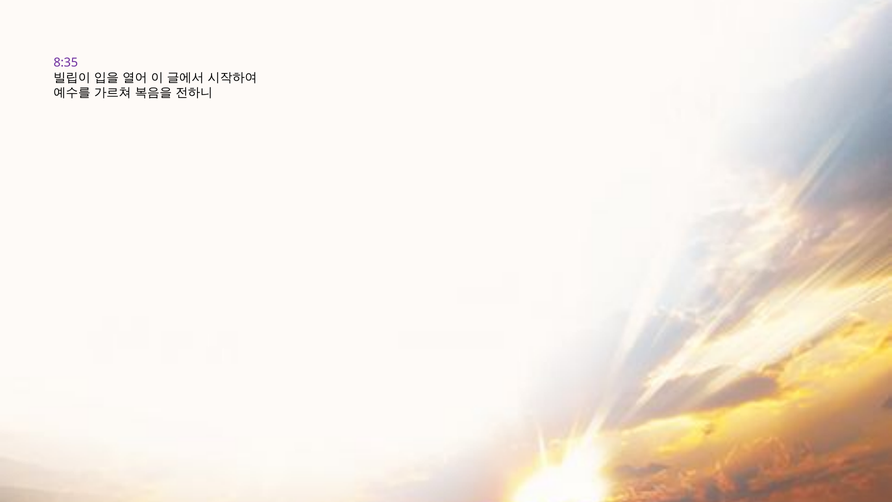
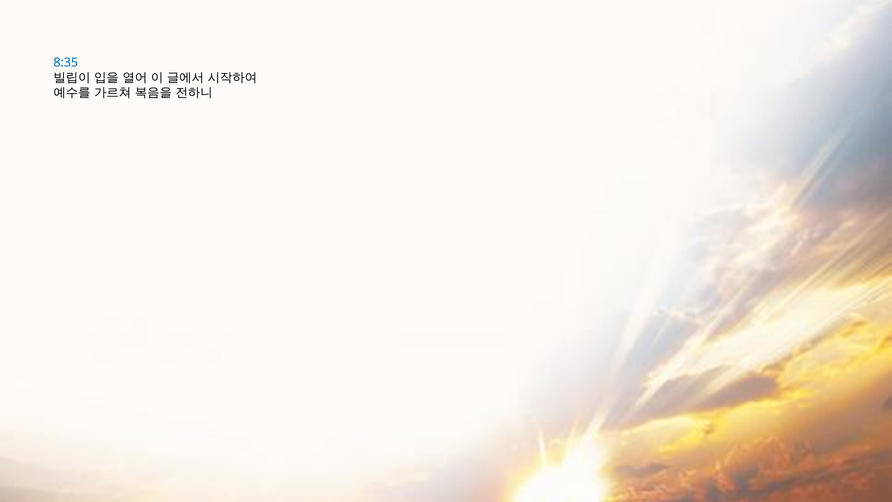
8:35 colour: purple -> blue
